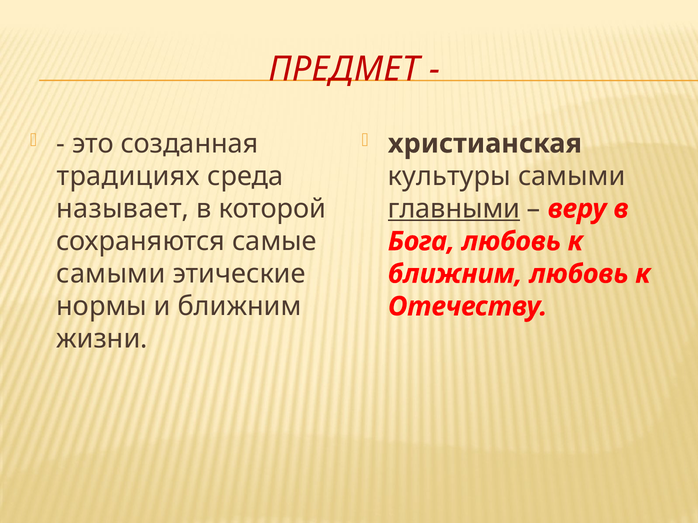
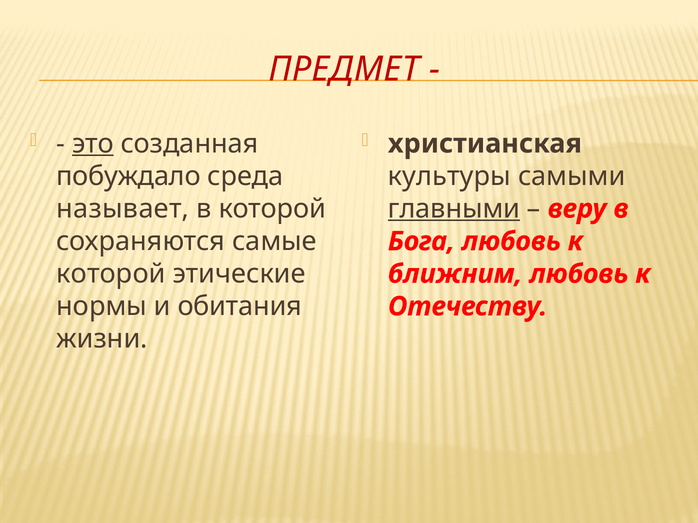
это underline: none -> present
традициях: традициях -> побуждало
самыми at (111, 274): самыми -> которой
и ближним: ближним -> обитания
